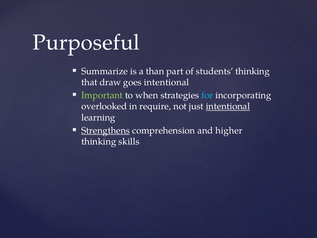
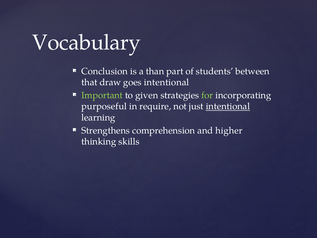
Purposeful: Purposeful -> Vocabulary
Summarize: Summarize -> Conclusion
students thinking: thinking -> between
when: when -> given
for colour: light blue -> light green
overlooked: overlooked -> purposeful
Strengthens underline: present -> none
